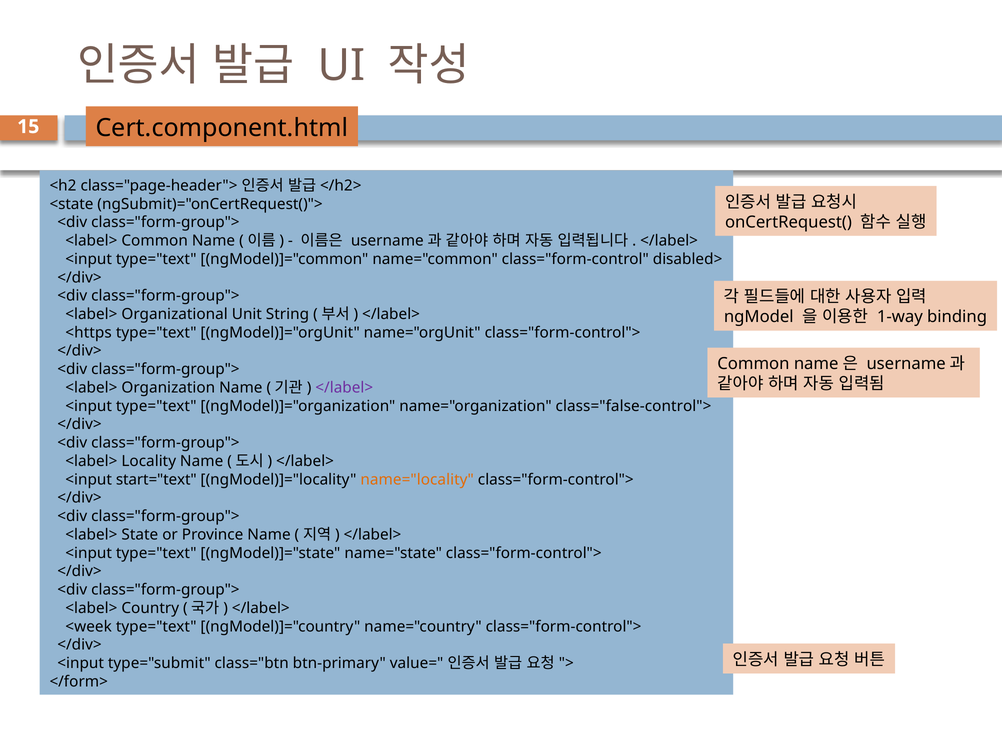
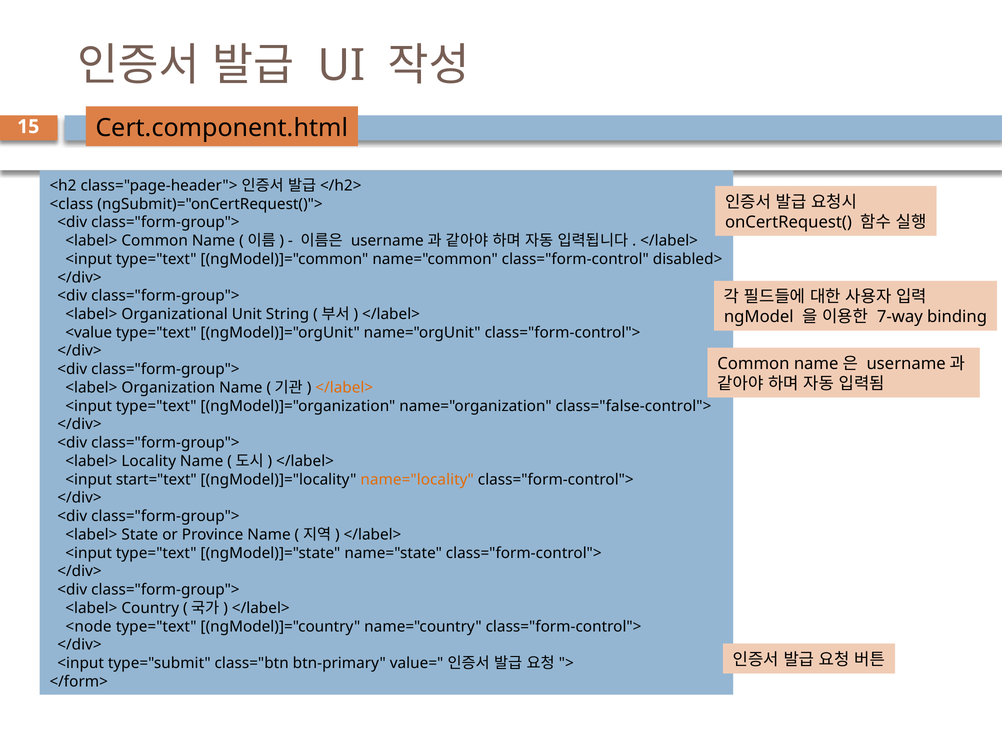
<state: <state -> <class
1-way: 1-way -> 7-way
<https: <https -> <value
</label> at (344, 388) colour: purple -> orange
<week: <week -> <node
